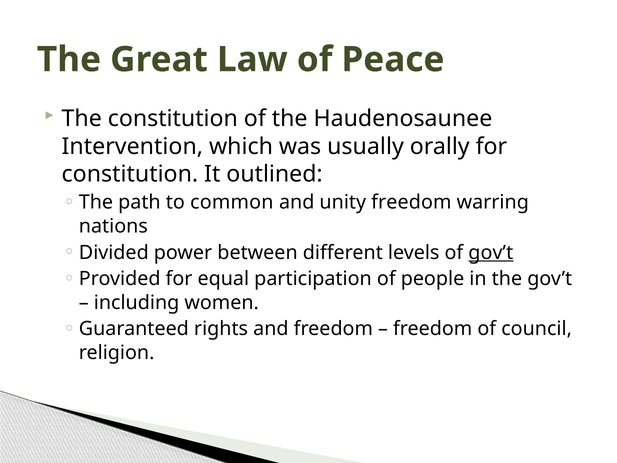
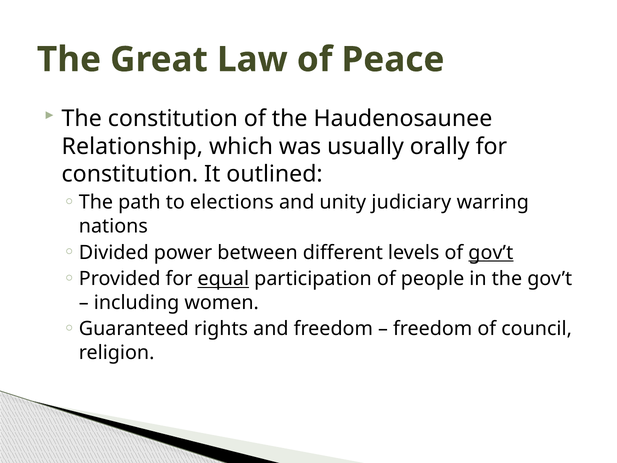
Intervention: Intervention -> Relationship
common: common -> elections
unity freedom: freedom -> judiciary
equal underline: none -> present
